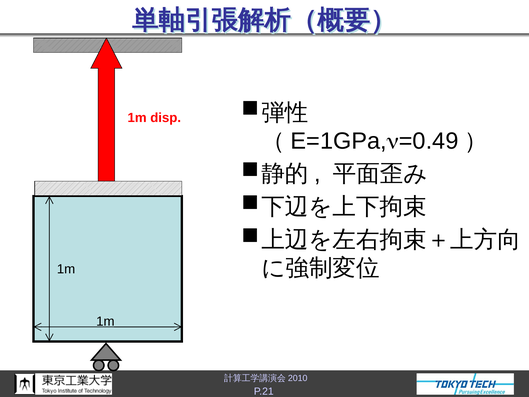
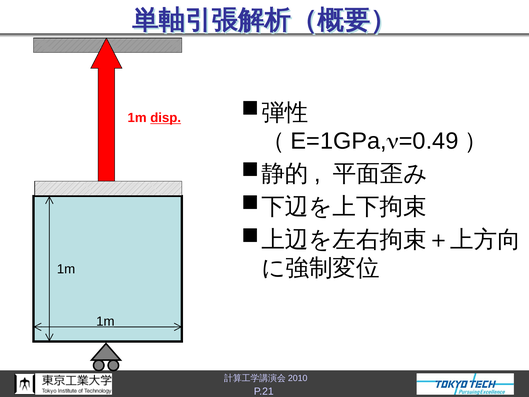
disp underline: none -> present
